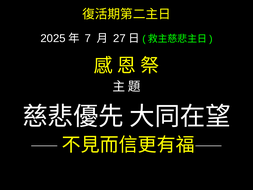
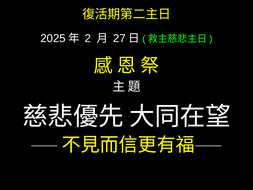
7: 7 -> 2
